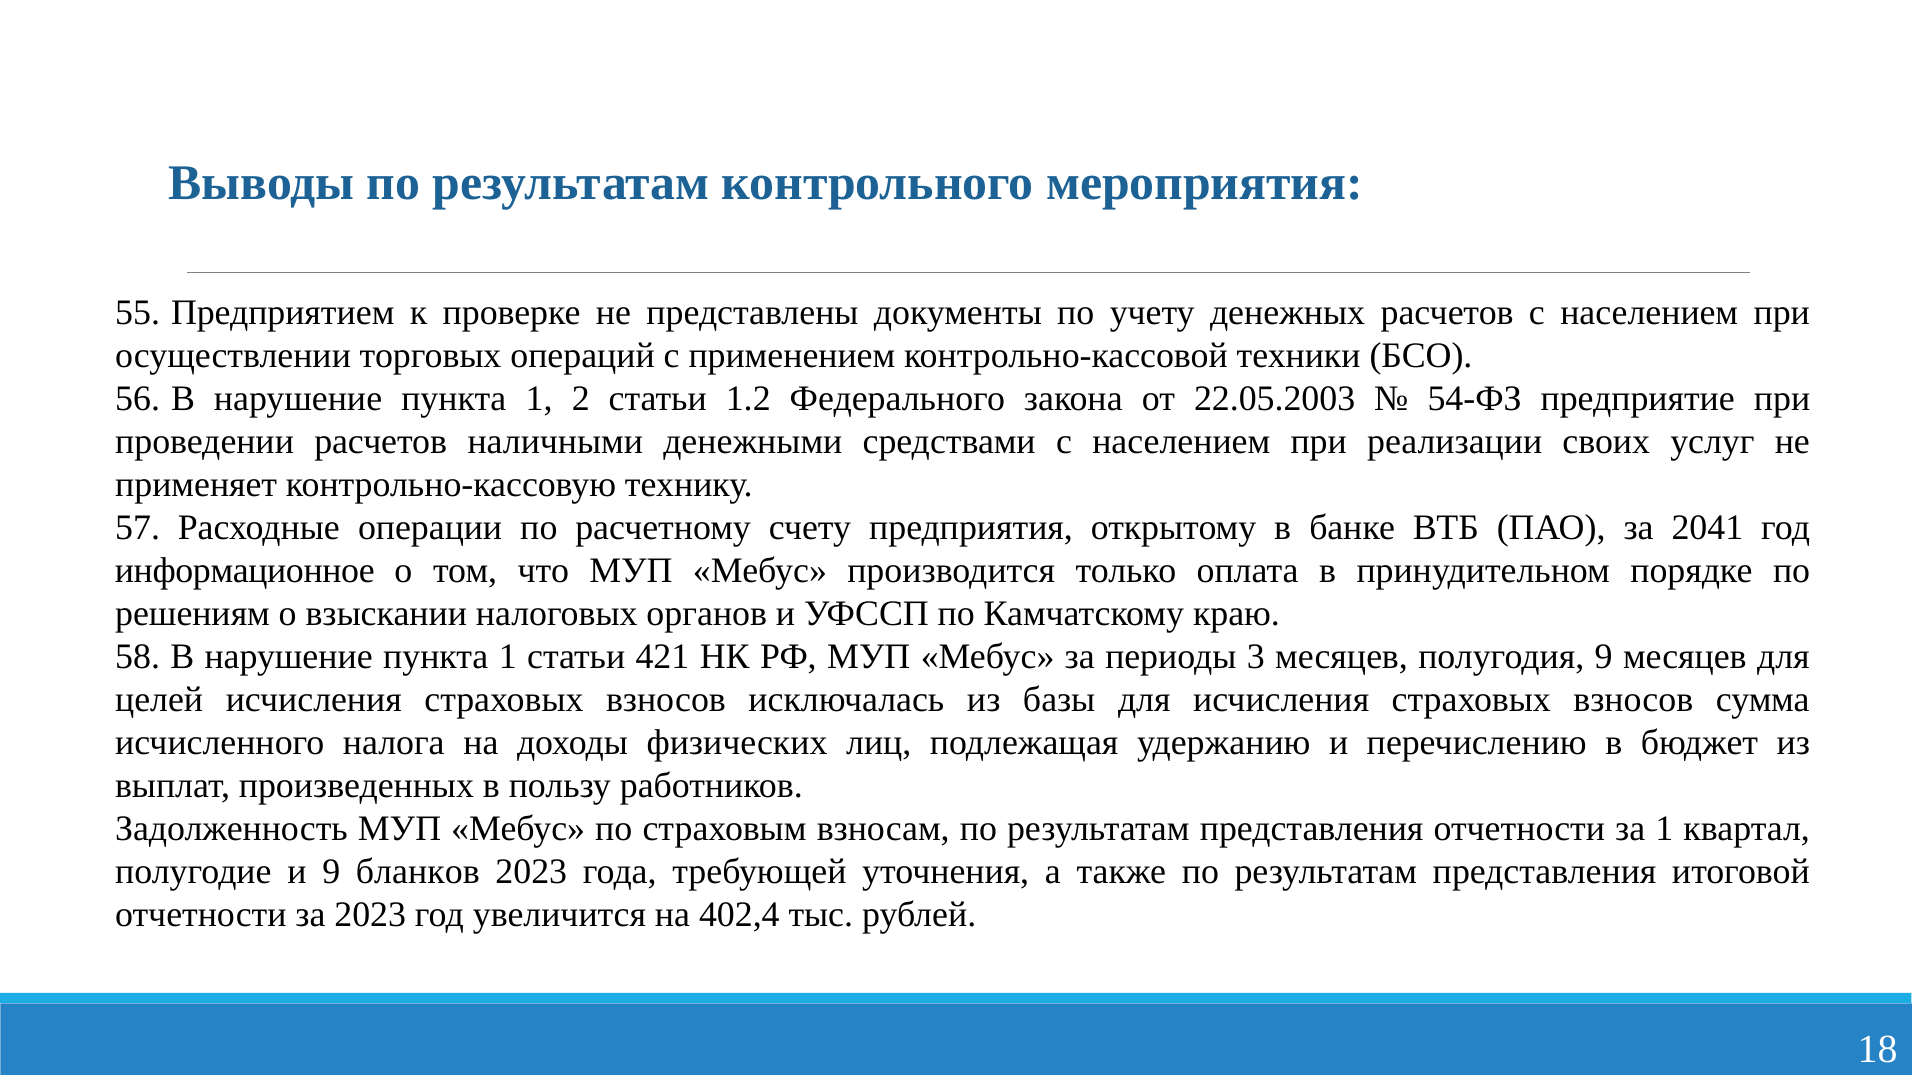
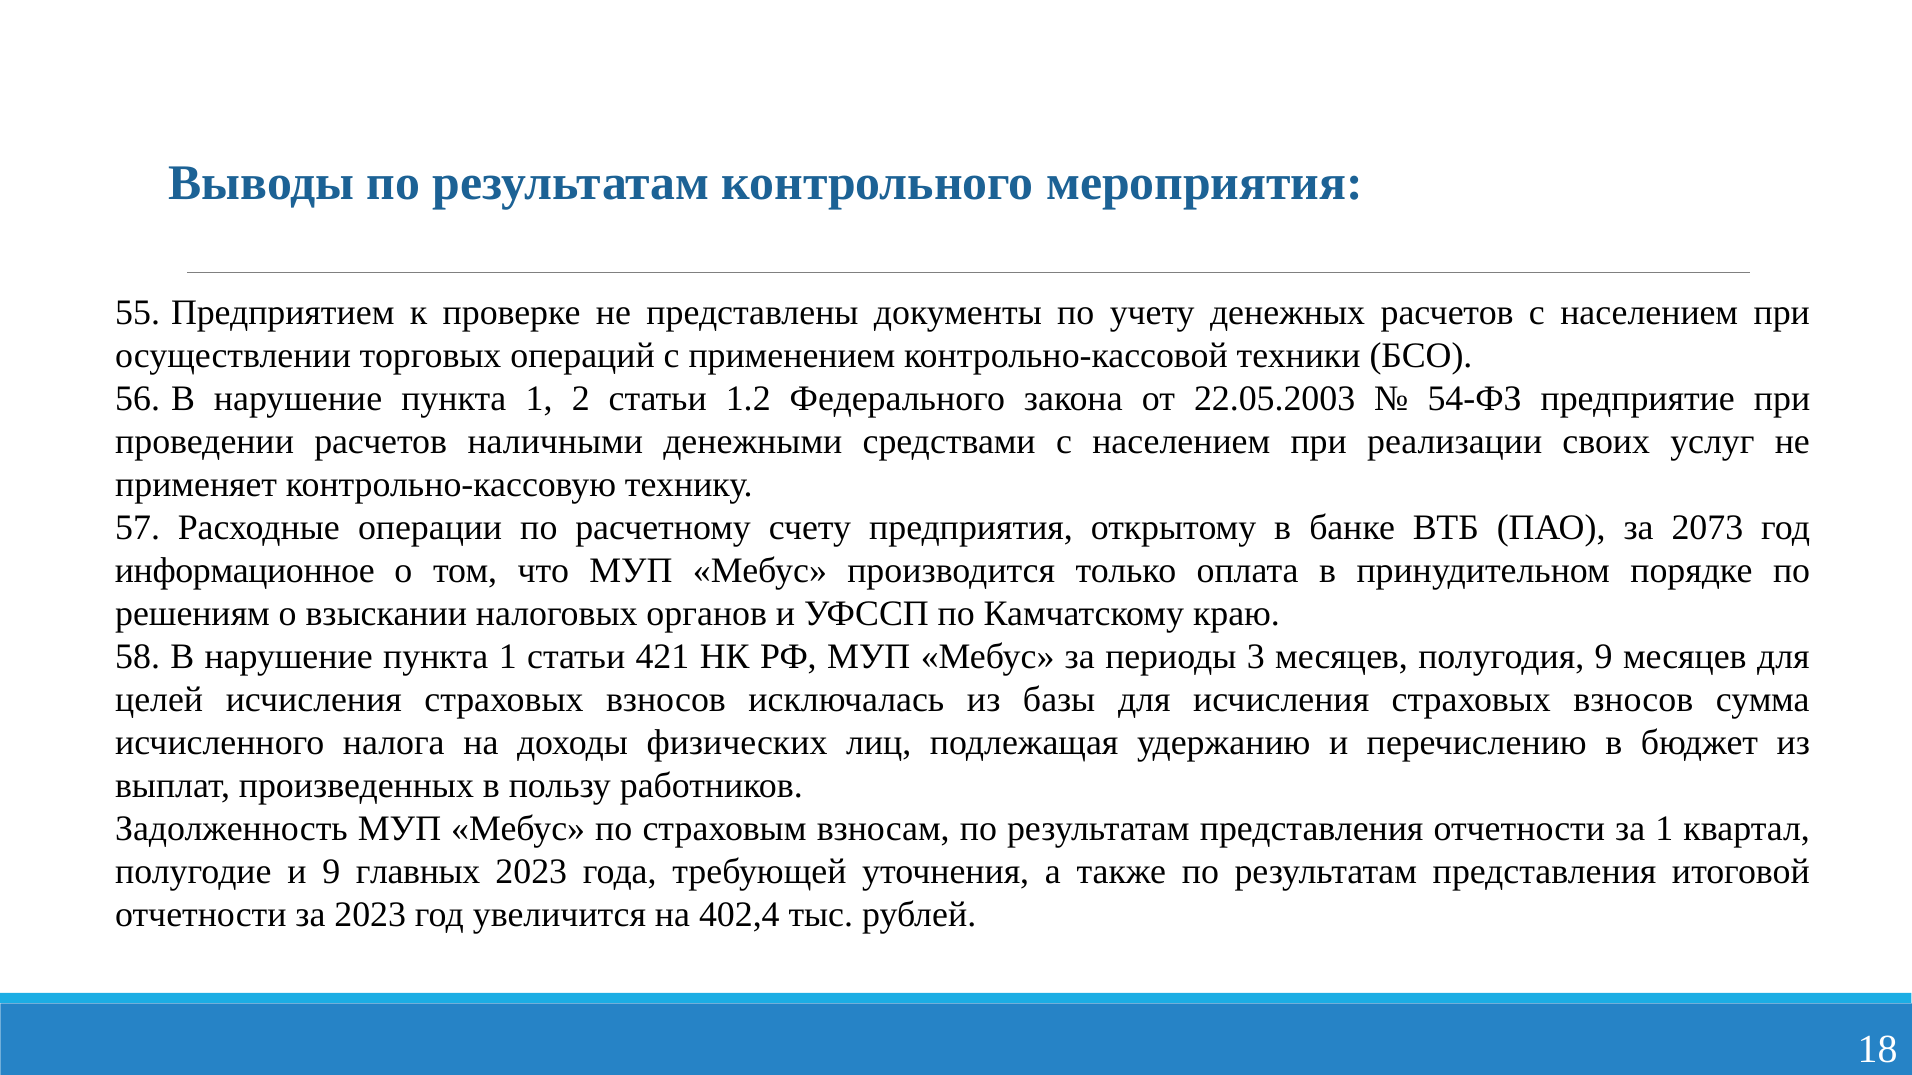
2041: 2041 -> 2073
бланков: бланков -> главных
